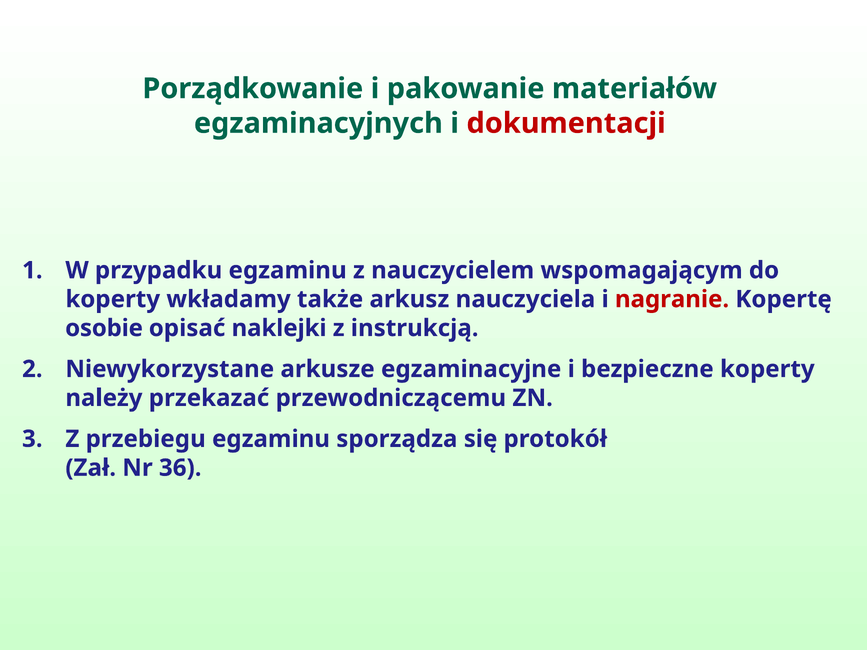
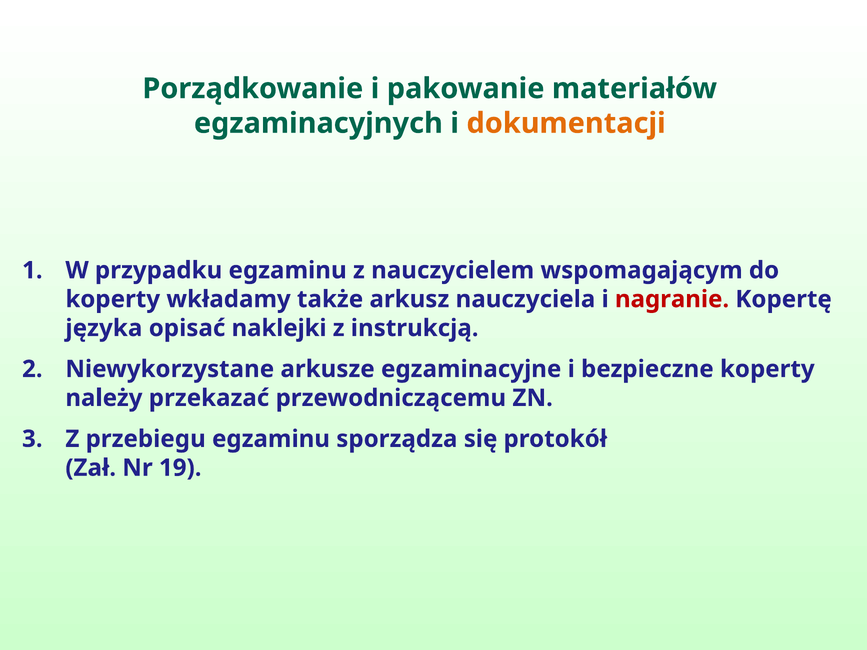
dokumentacji colour: red -> orange
osobie: osobie -> języka
36: 36 -> 19
